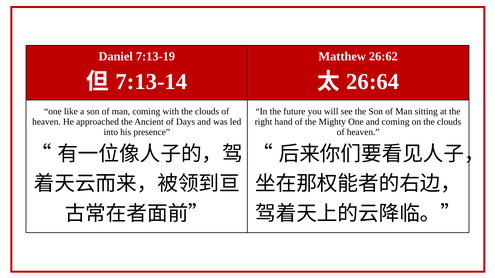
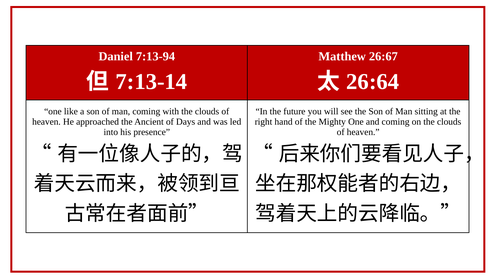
7:13-19: 7:13-19 -> 7:13-94
26:62: 26:62 -> 26:67
